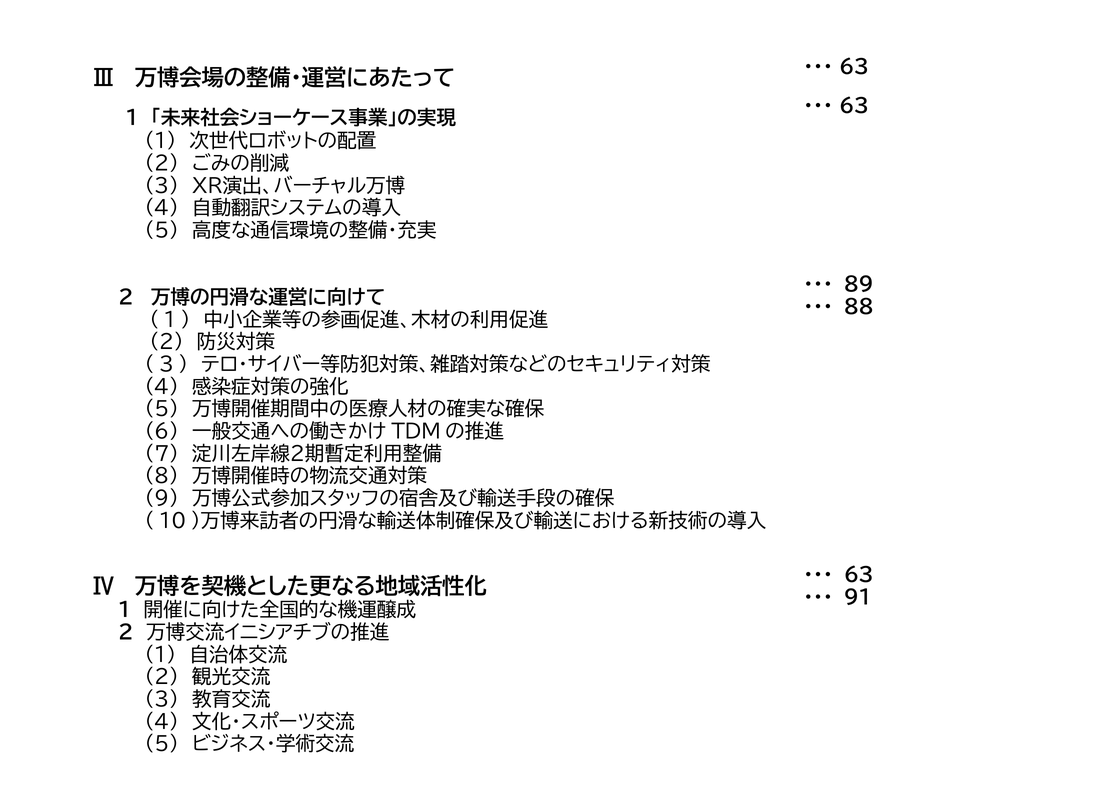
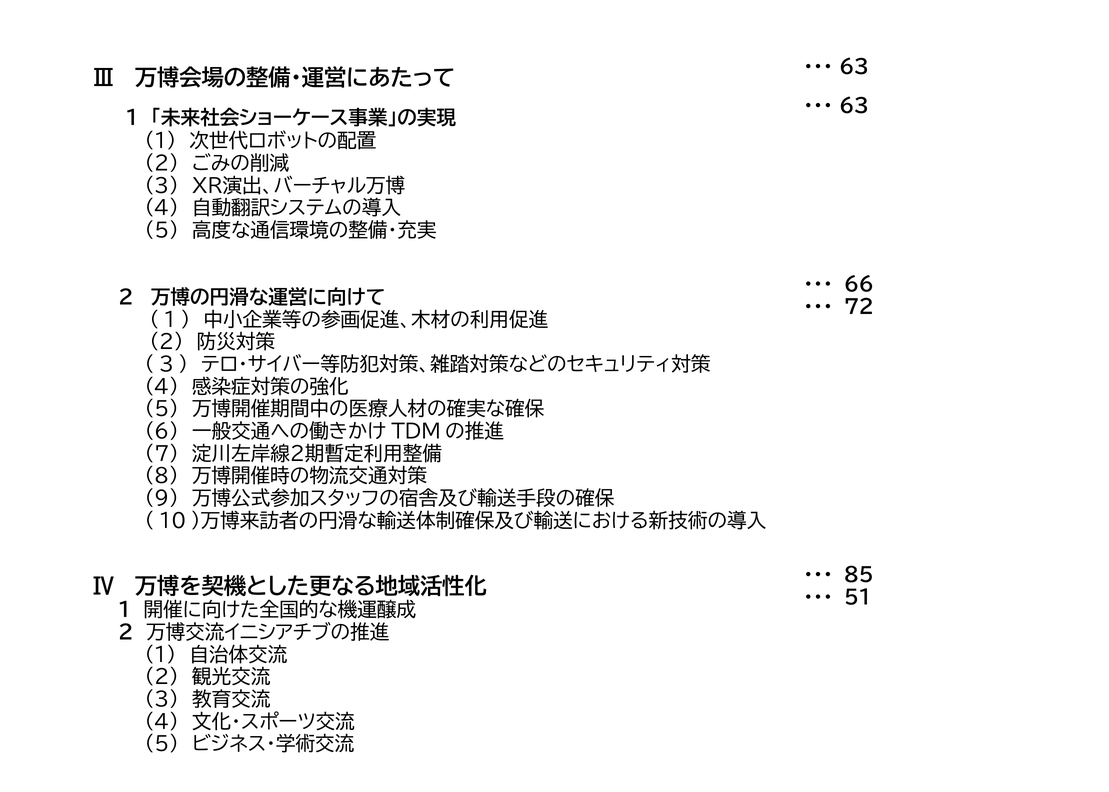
89: 89 -> 66
88: 88 -> 72
63: 63 -> 85
91: 91 -> 51
